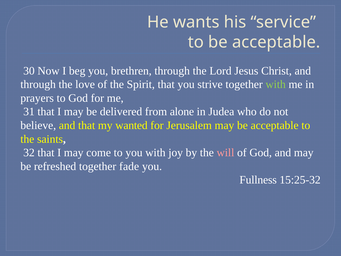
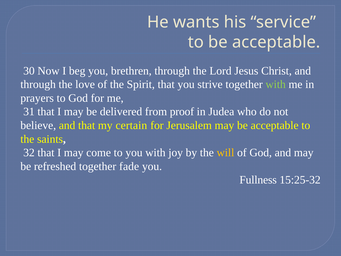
alone: alone -> proof
wanted: wanted -> certain
will colour: pink -> yellow
